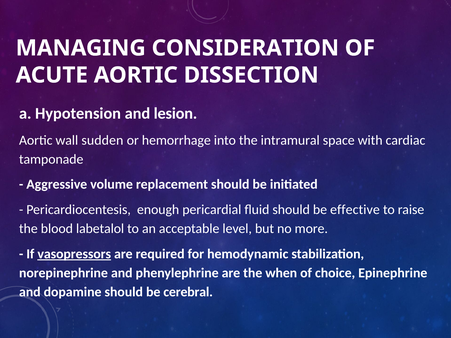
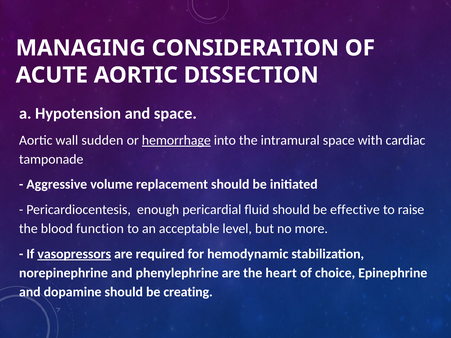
and lesion: lesion -> space
hemorrhage underline: none -> present
labetalol: labetalol -> function
when: when -> heart
cerebral: cerebral -> creating
